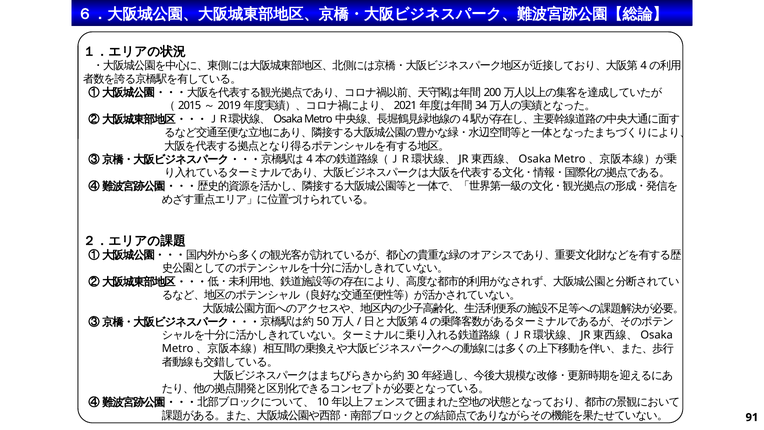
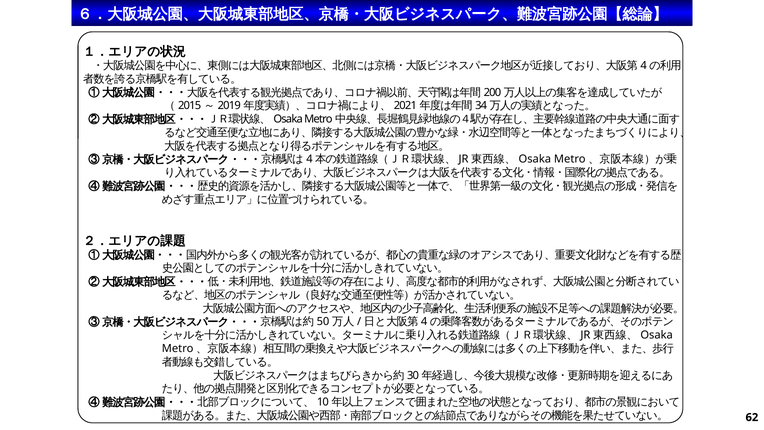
91: 91 -> 62
